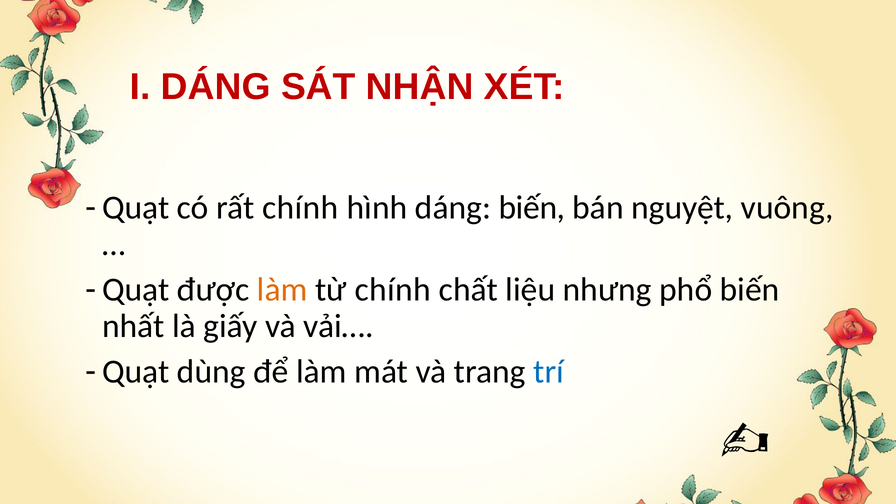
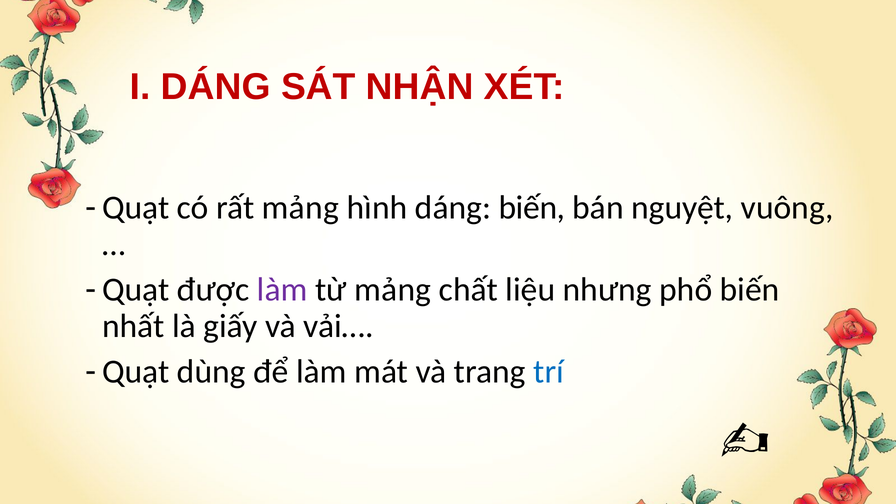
rất chính: chính -> mảng
làm at (282, 290) colour: orange -> purple
từ chính: chính -> mảng
